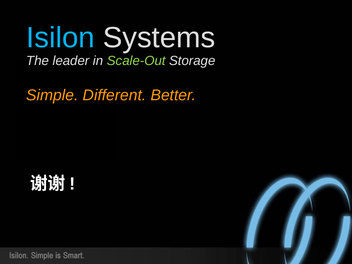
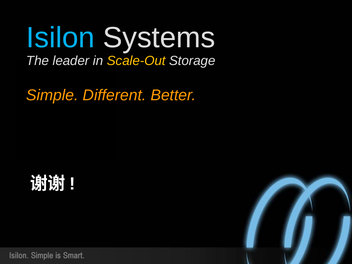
Scale-Out colour: light green -> yellow
